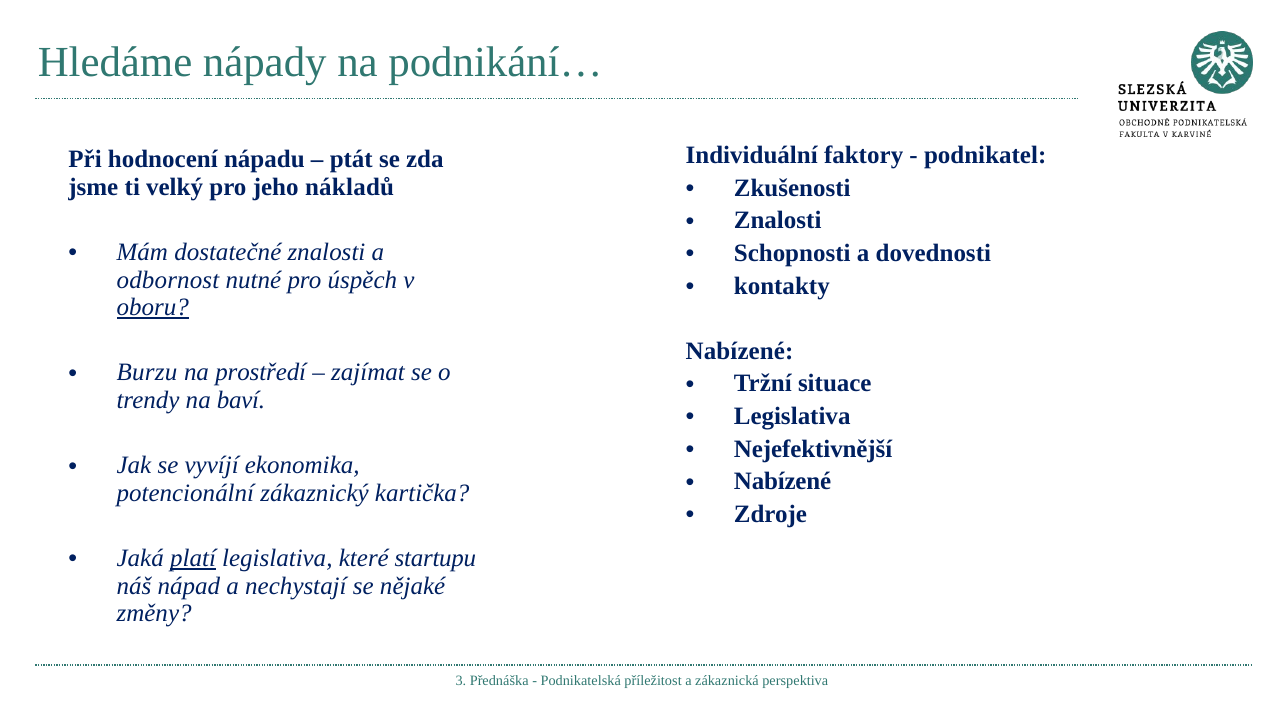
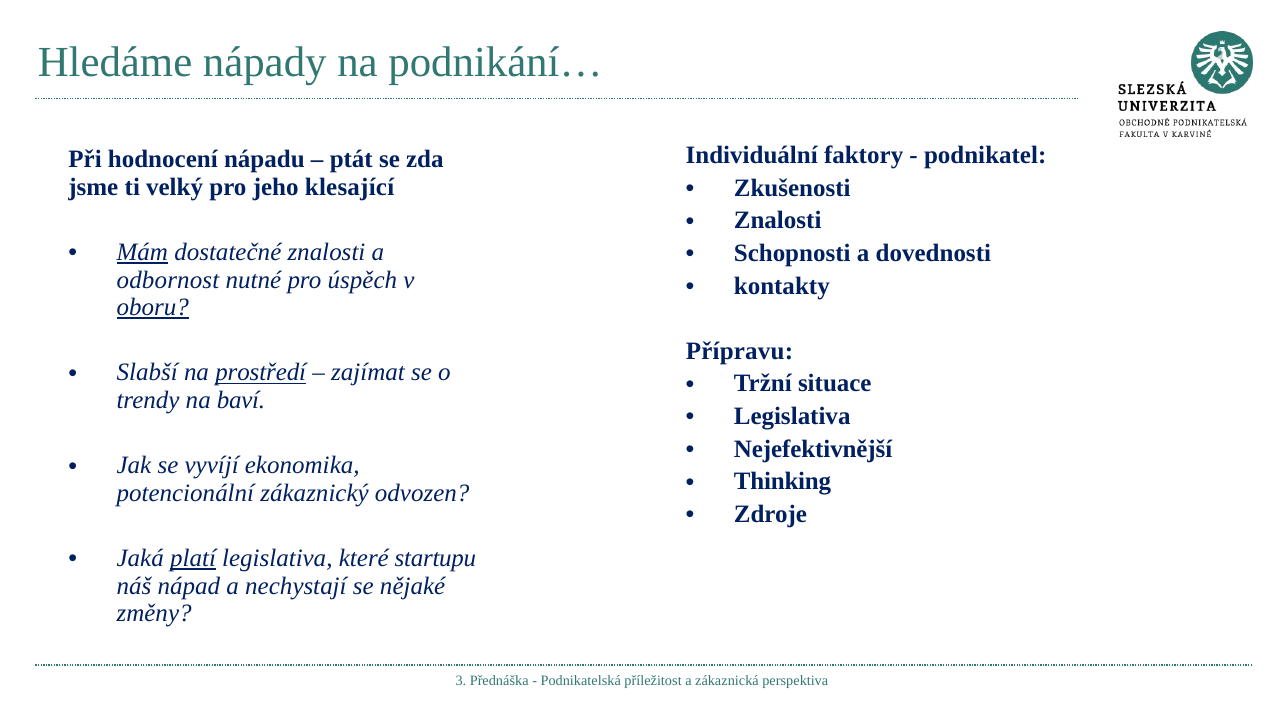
nákladů: nákladů -> klesající
Mám underline: none -> present
Nabízené at (740, 351): Nabízené -> Přípravu
Burzu: Burzu -> Slabší
prostředí underline: none -> present
Nabízené at (783, 482): Nabízené -> Thinking
kartička: kartička -> odvozen
